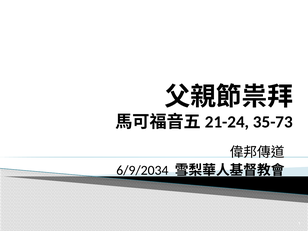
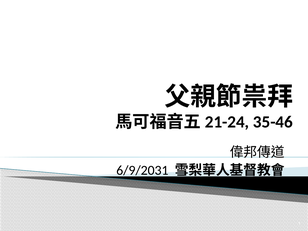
35-73: 35-73 -> 35-46
6/9/2034: 6/9/2034 -> 6/9/2031
